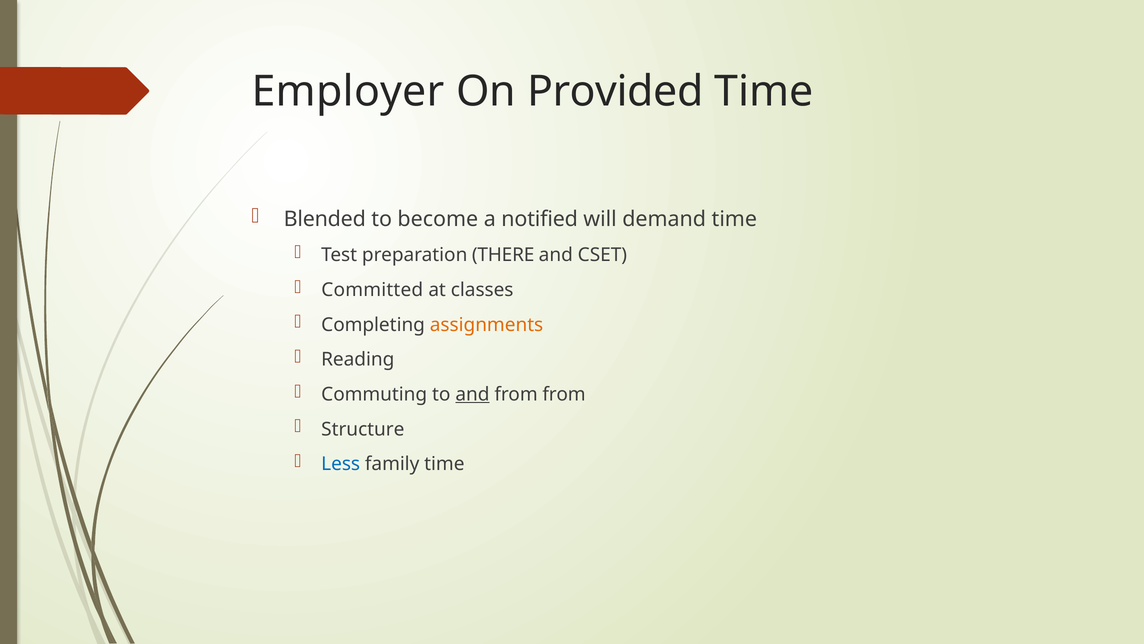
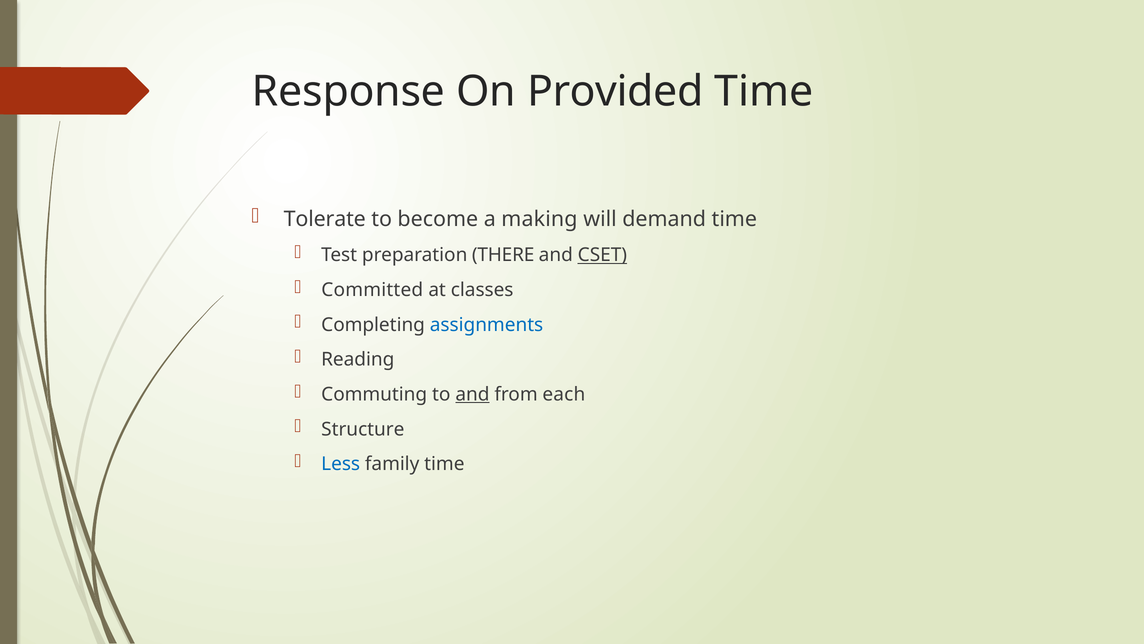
Employer: Employer -> Response
Blended: Blended -> Tolerate
notified: notified -> making
CSET underline: none -> present
assignments colour: orange -> blue
from from: from -> each
